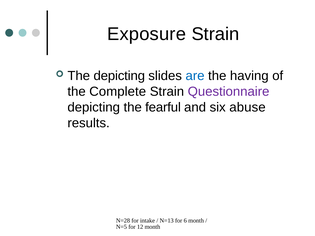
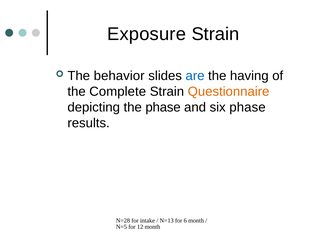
The depicting: depicting -> behavior
Questionnaire colour: purple -> orange
the fearful: fearful -> phase
six abuse: abuse -> phase
